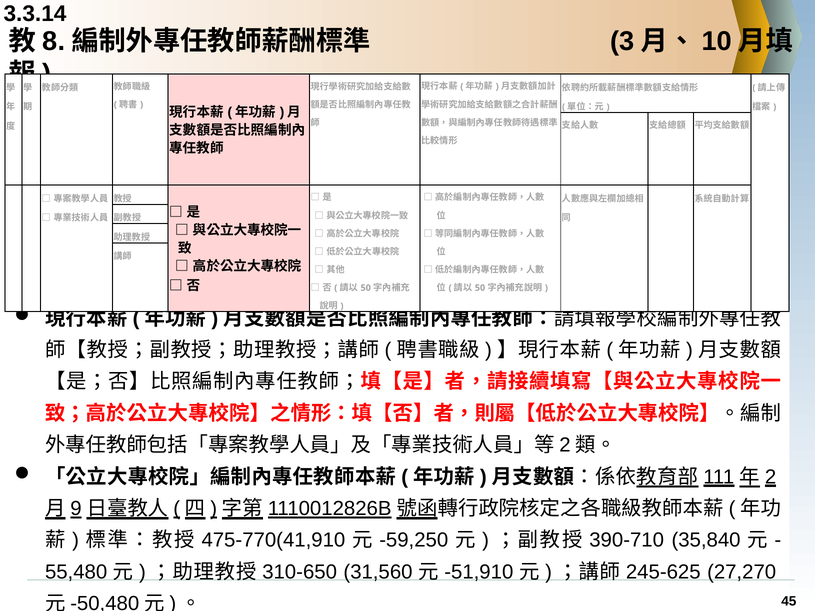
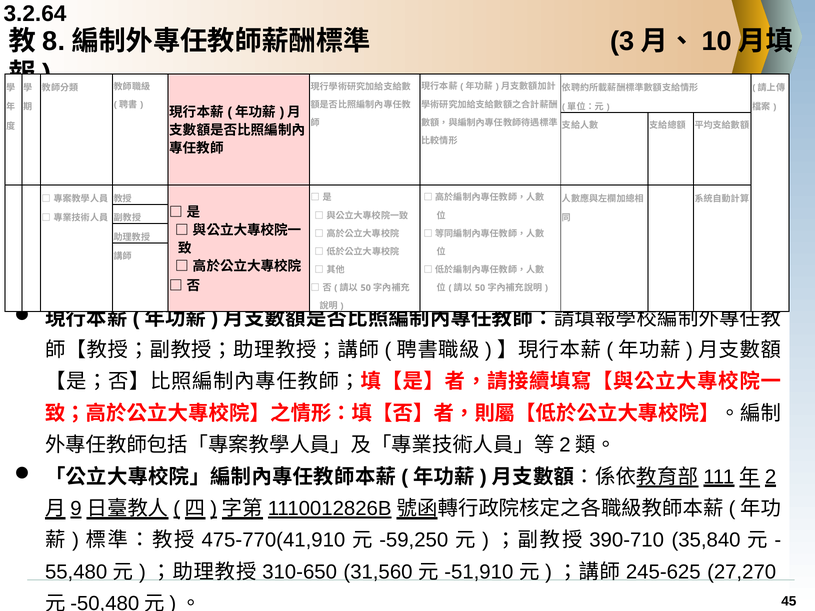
3.3.14: 3.3.14 -> 3.2.64
